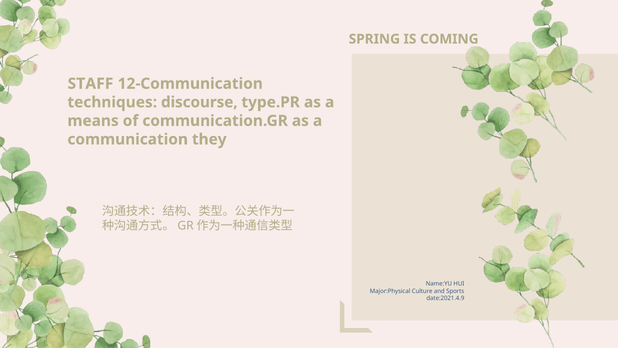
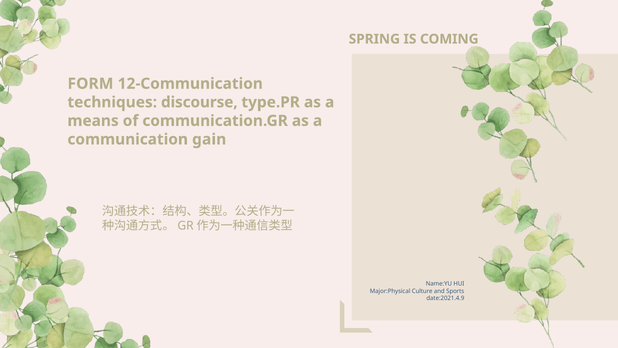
STAFF: STAFF -> FORM
they: they -> gain
